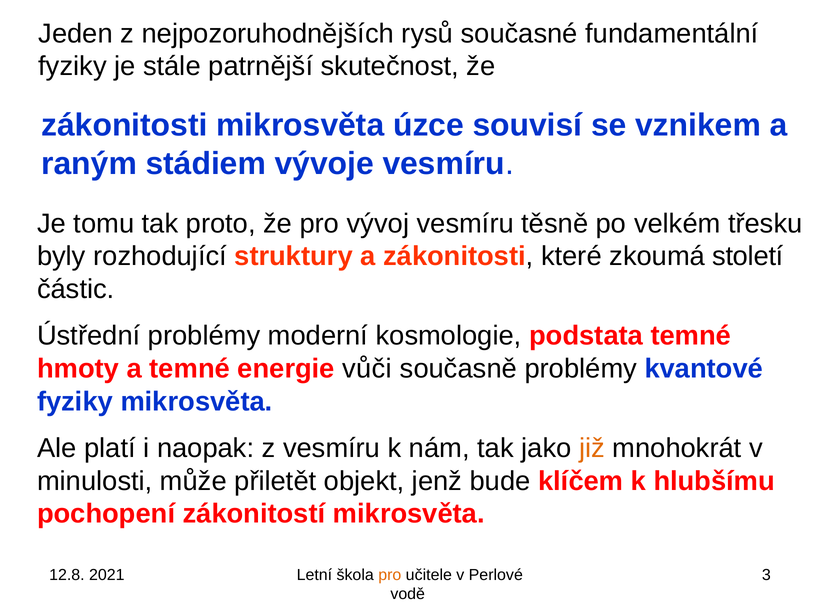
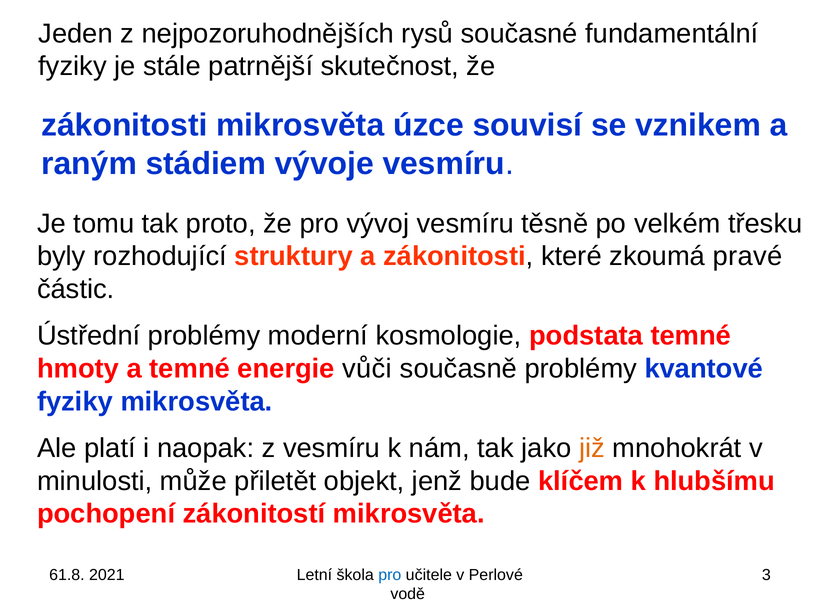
století: století -> pravé
12.8: 12.8 -> 61.8
pro at (390, 575) colour: orange -> blue
